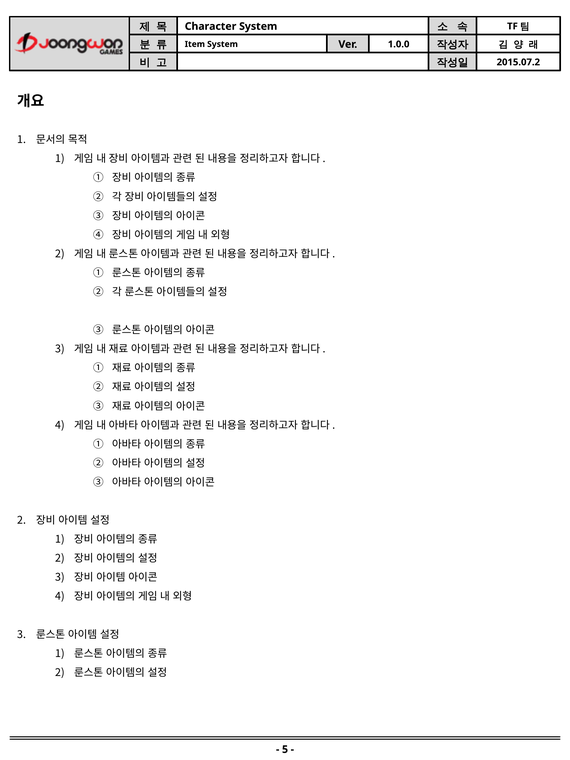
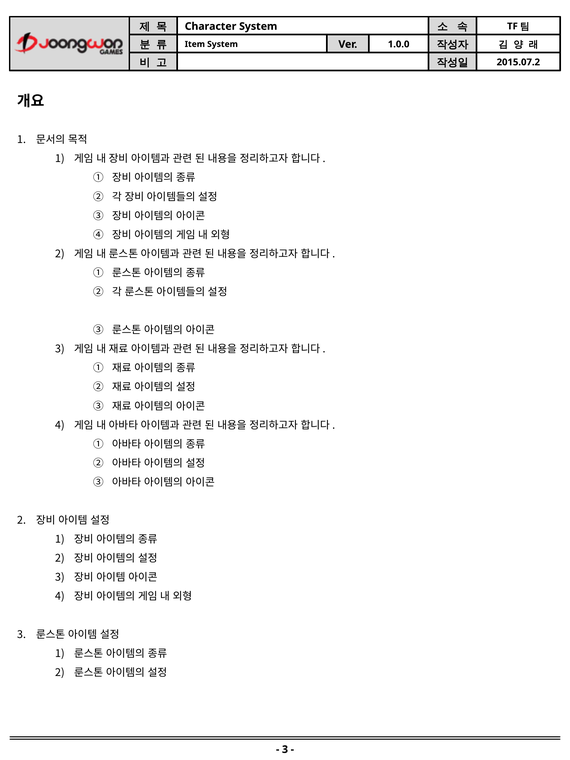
5 at (285, 749): 5 -> 3
